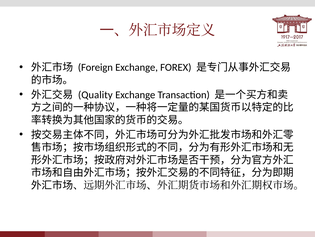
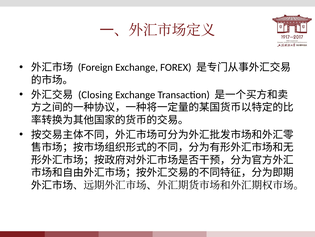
Quality: Quality -> Closing
